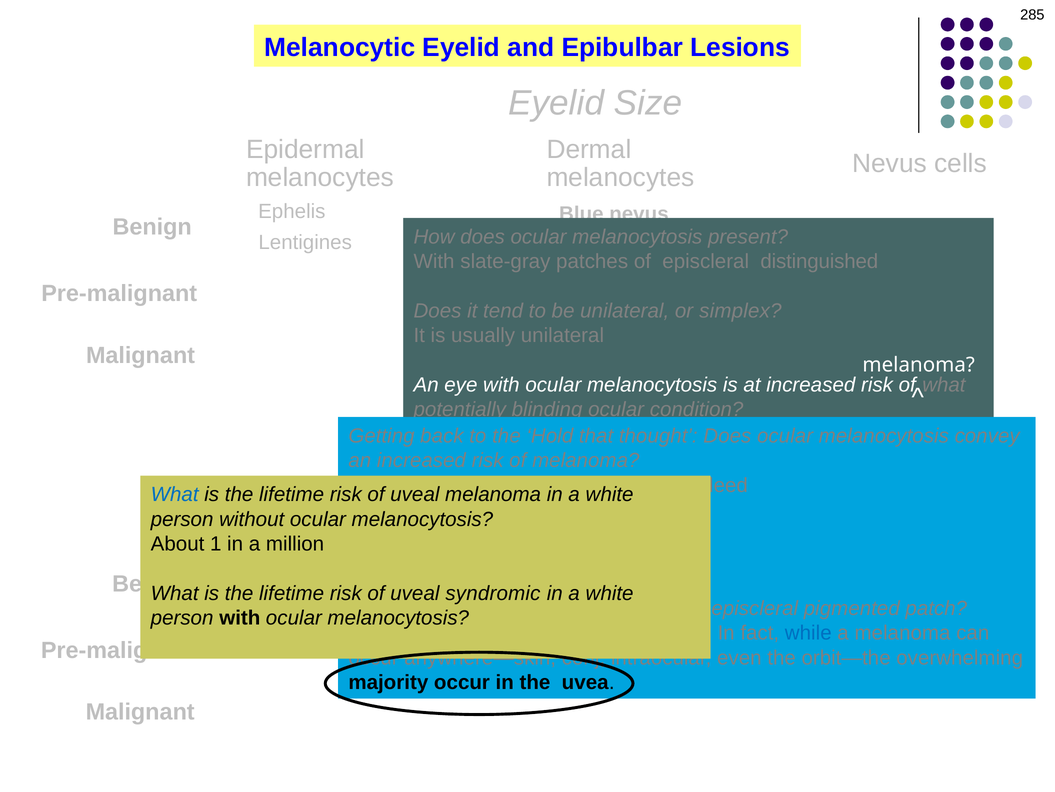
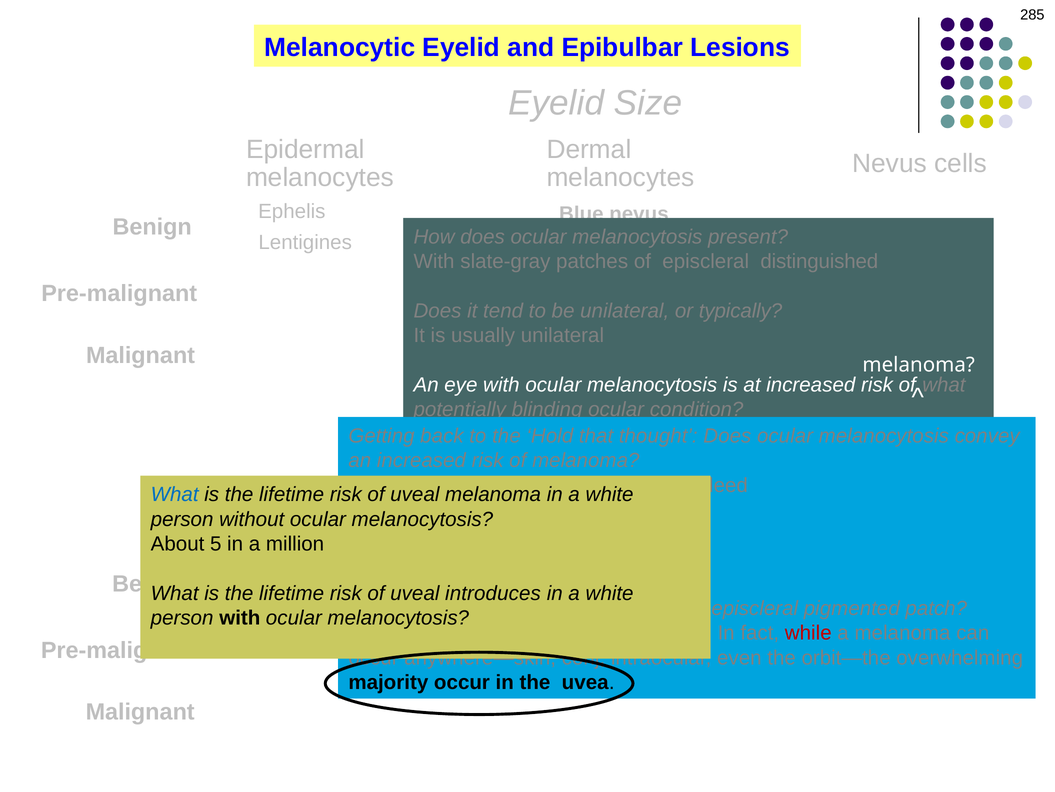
simplex: simplex -> typically
1 at (216, 543): 1 -> 5
syndromic: syndromic -> introduces
while colour: blue -> red
